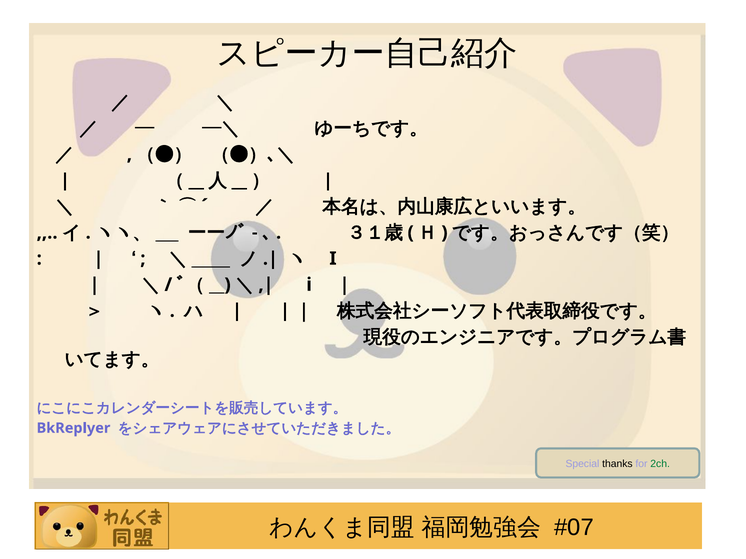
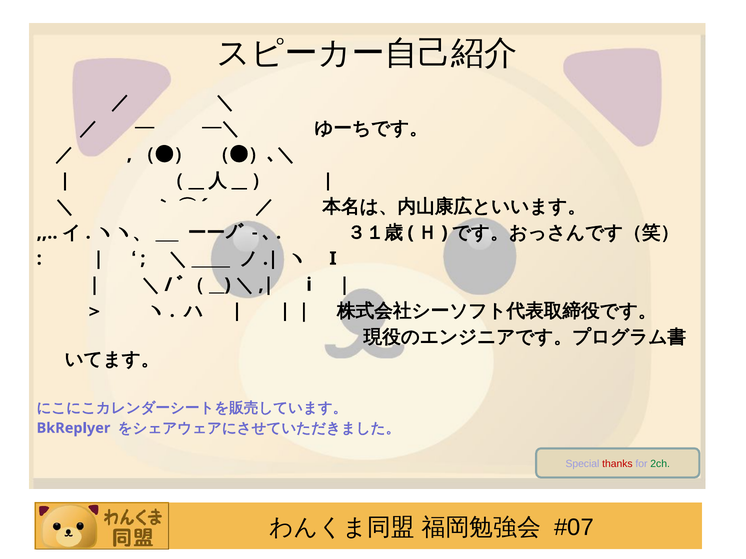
thanks colour: black -> red
